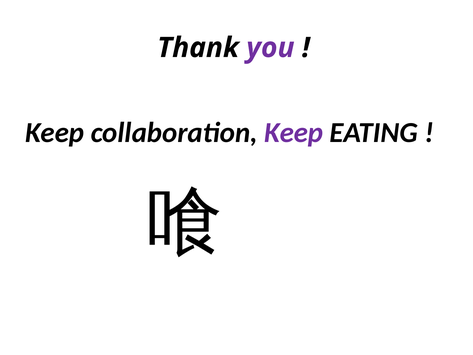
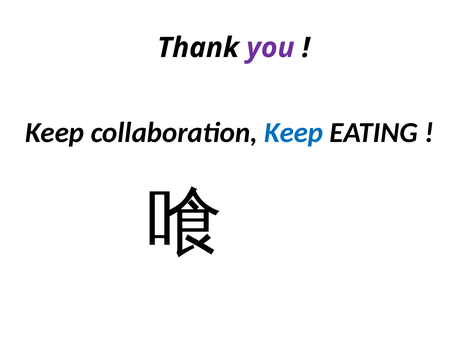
Keep at (294, 133) colour: purple -> blue
